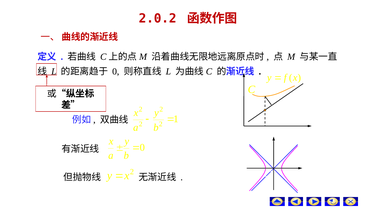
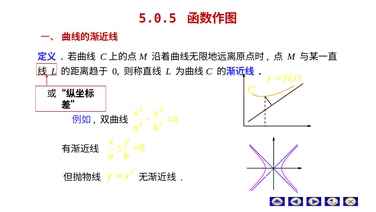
2.0.2: 2.0.2 -> 5.0.5
